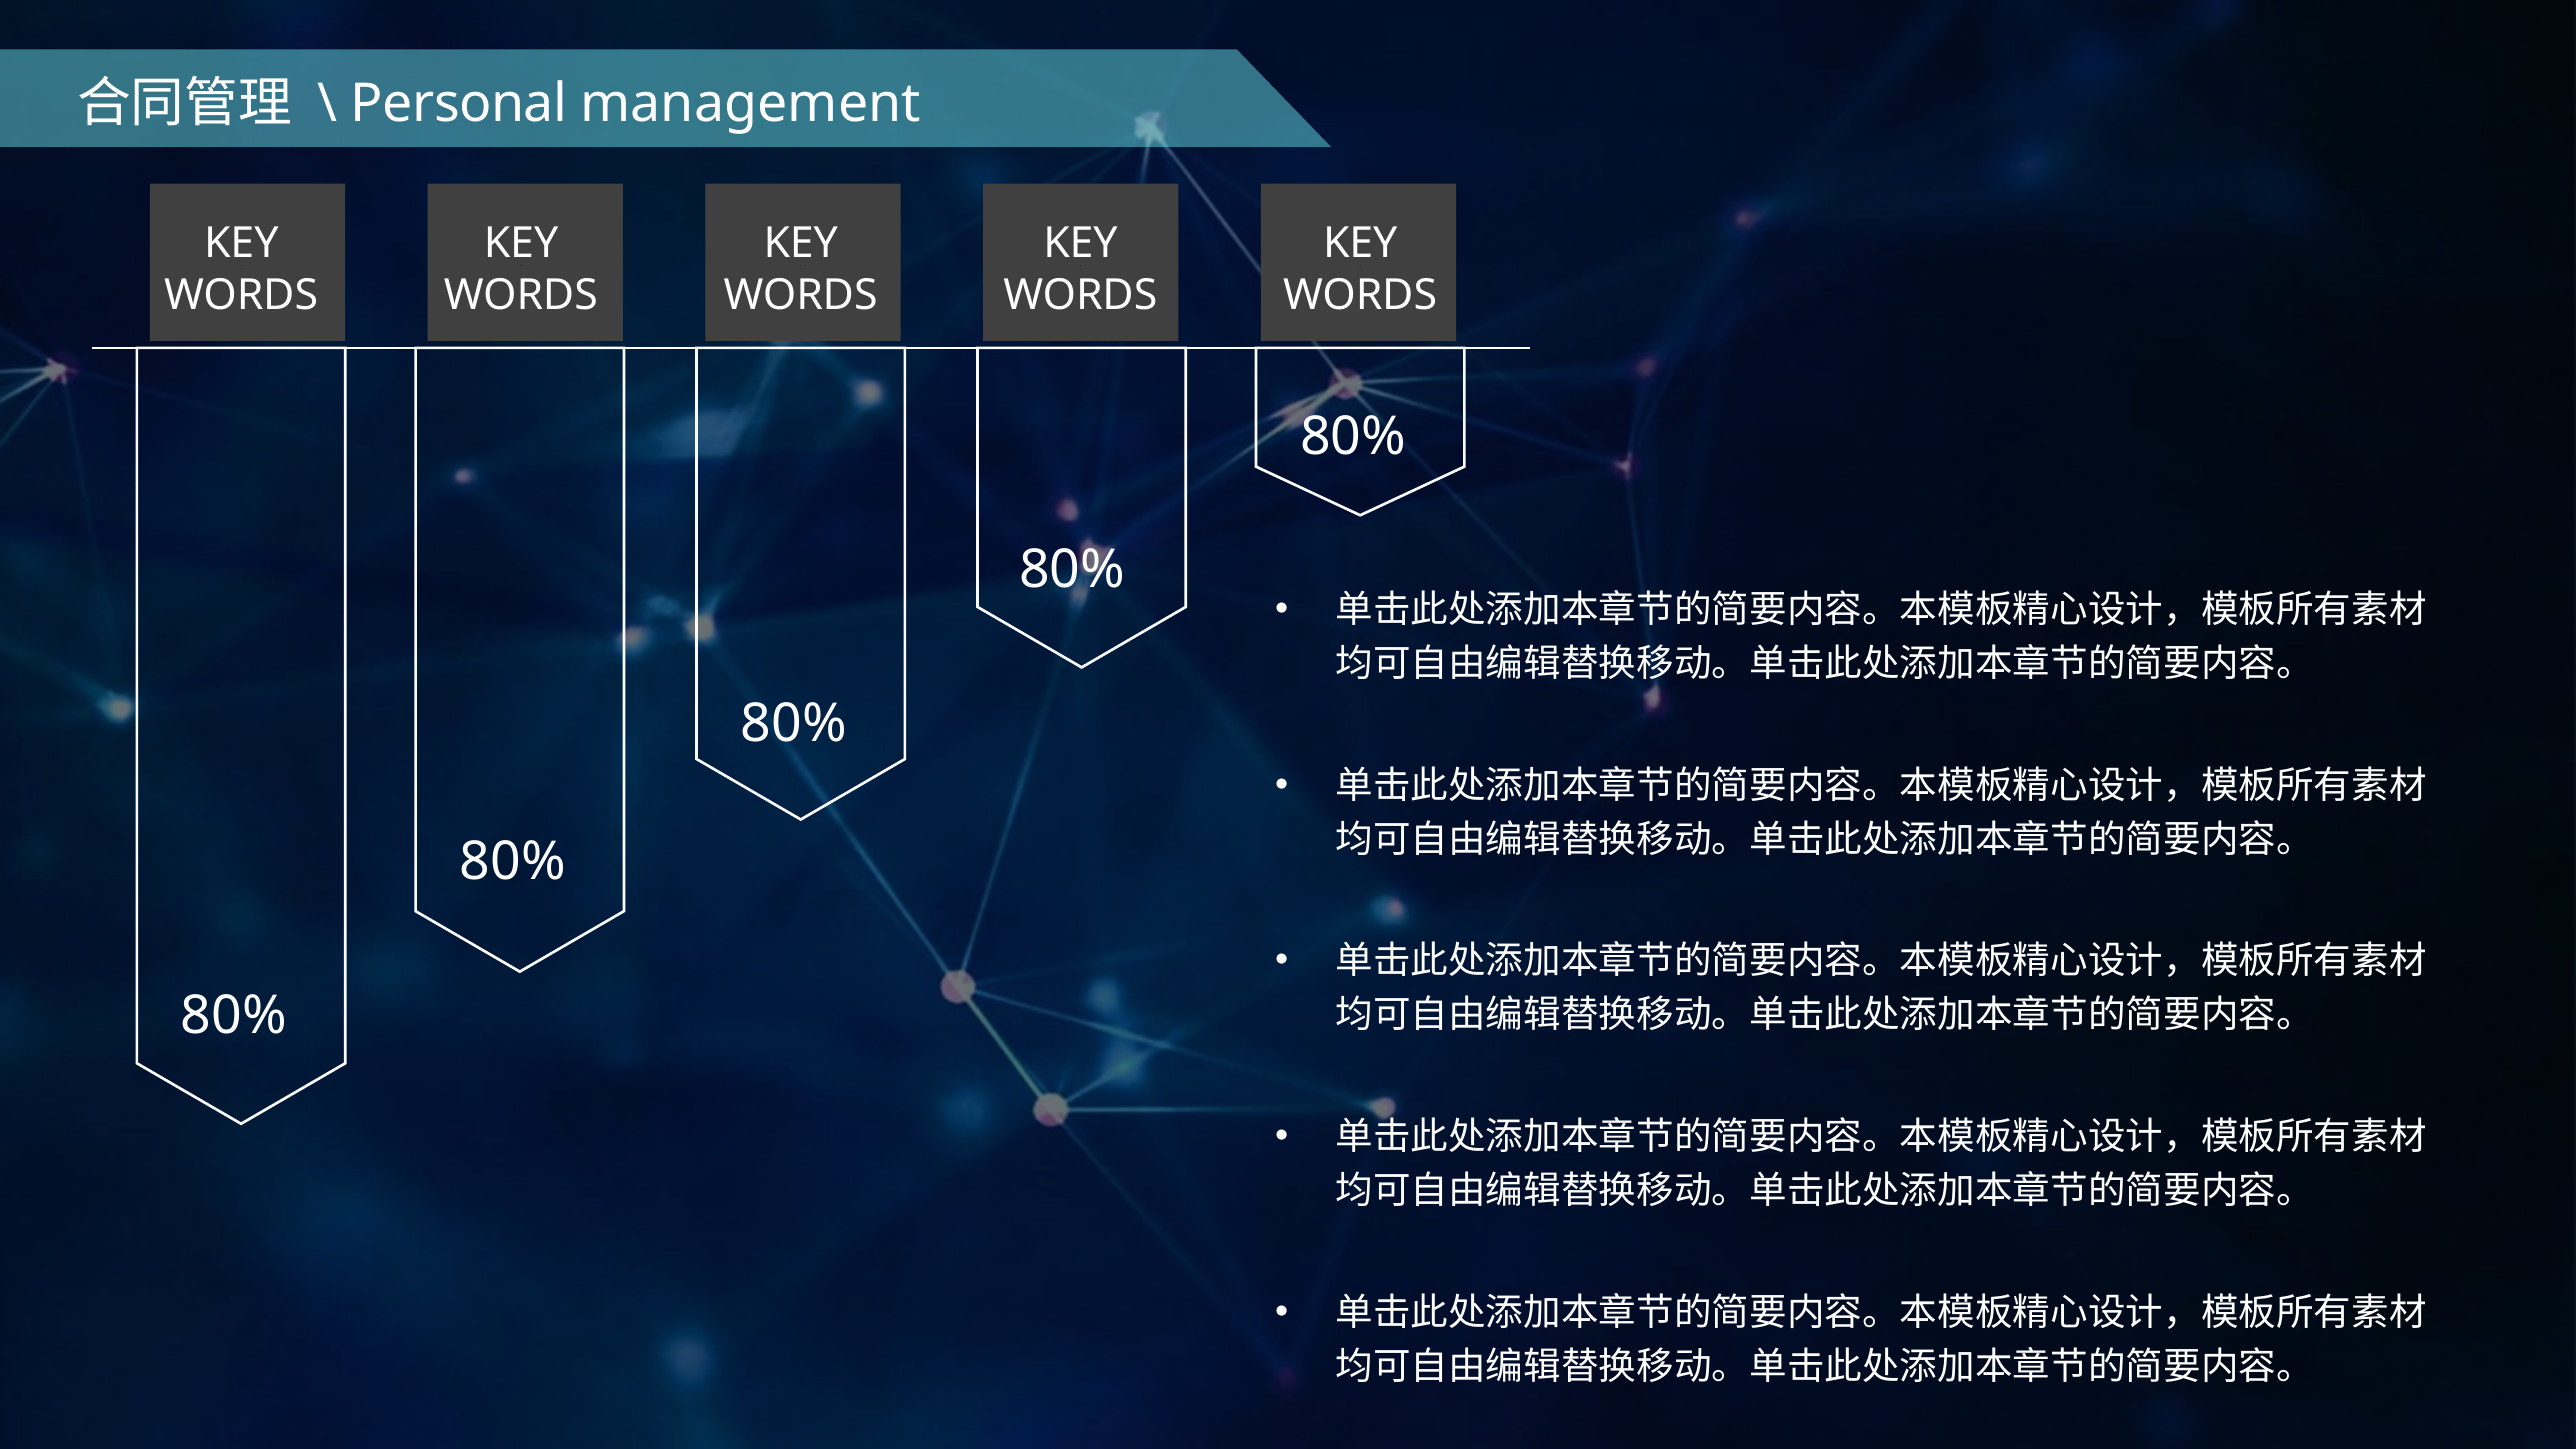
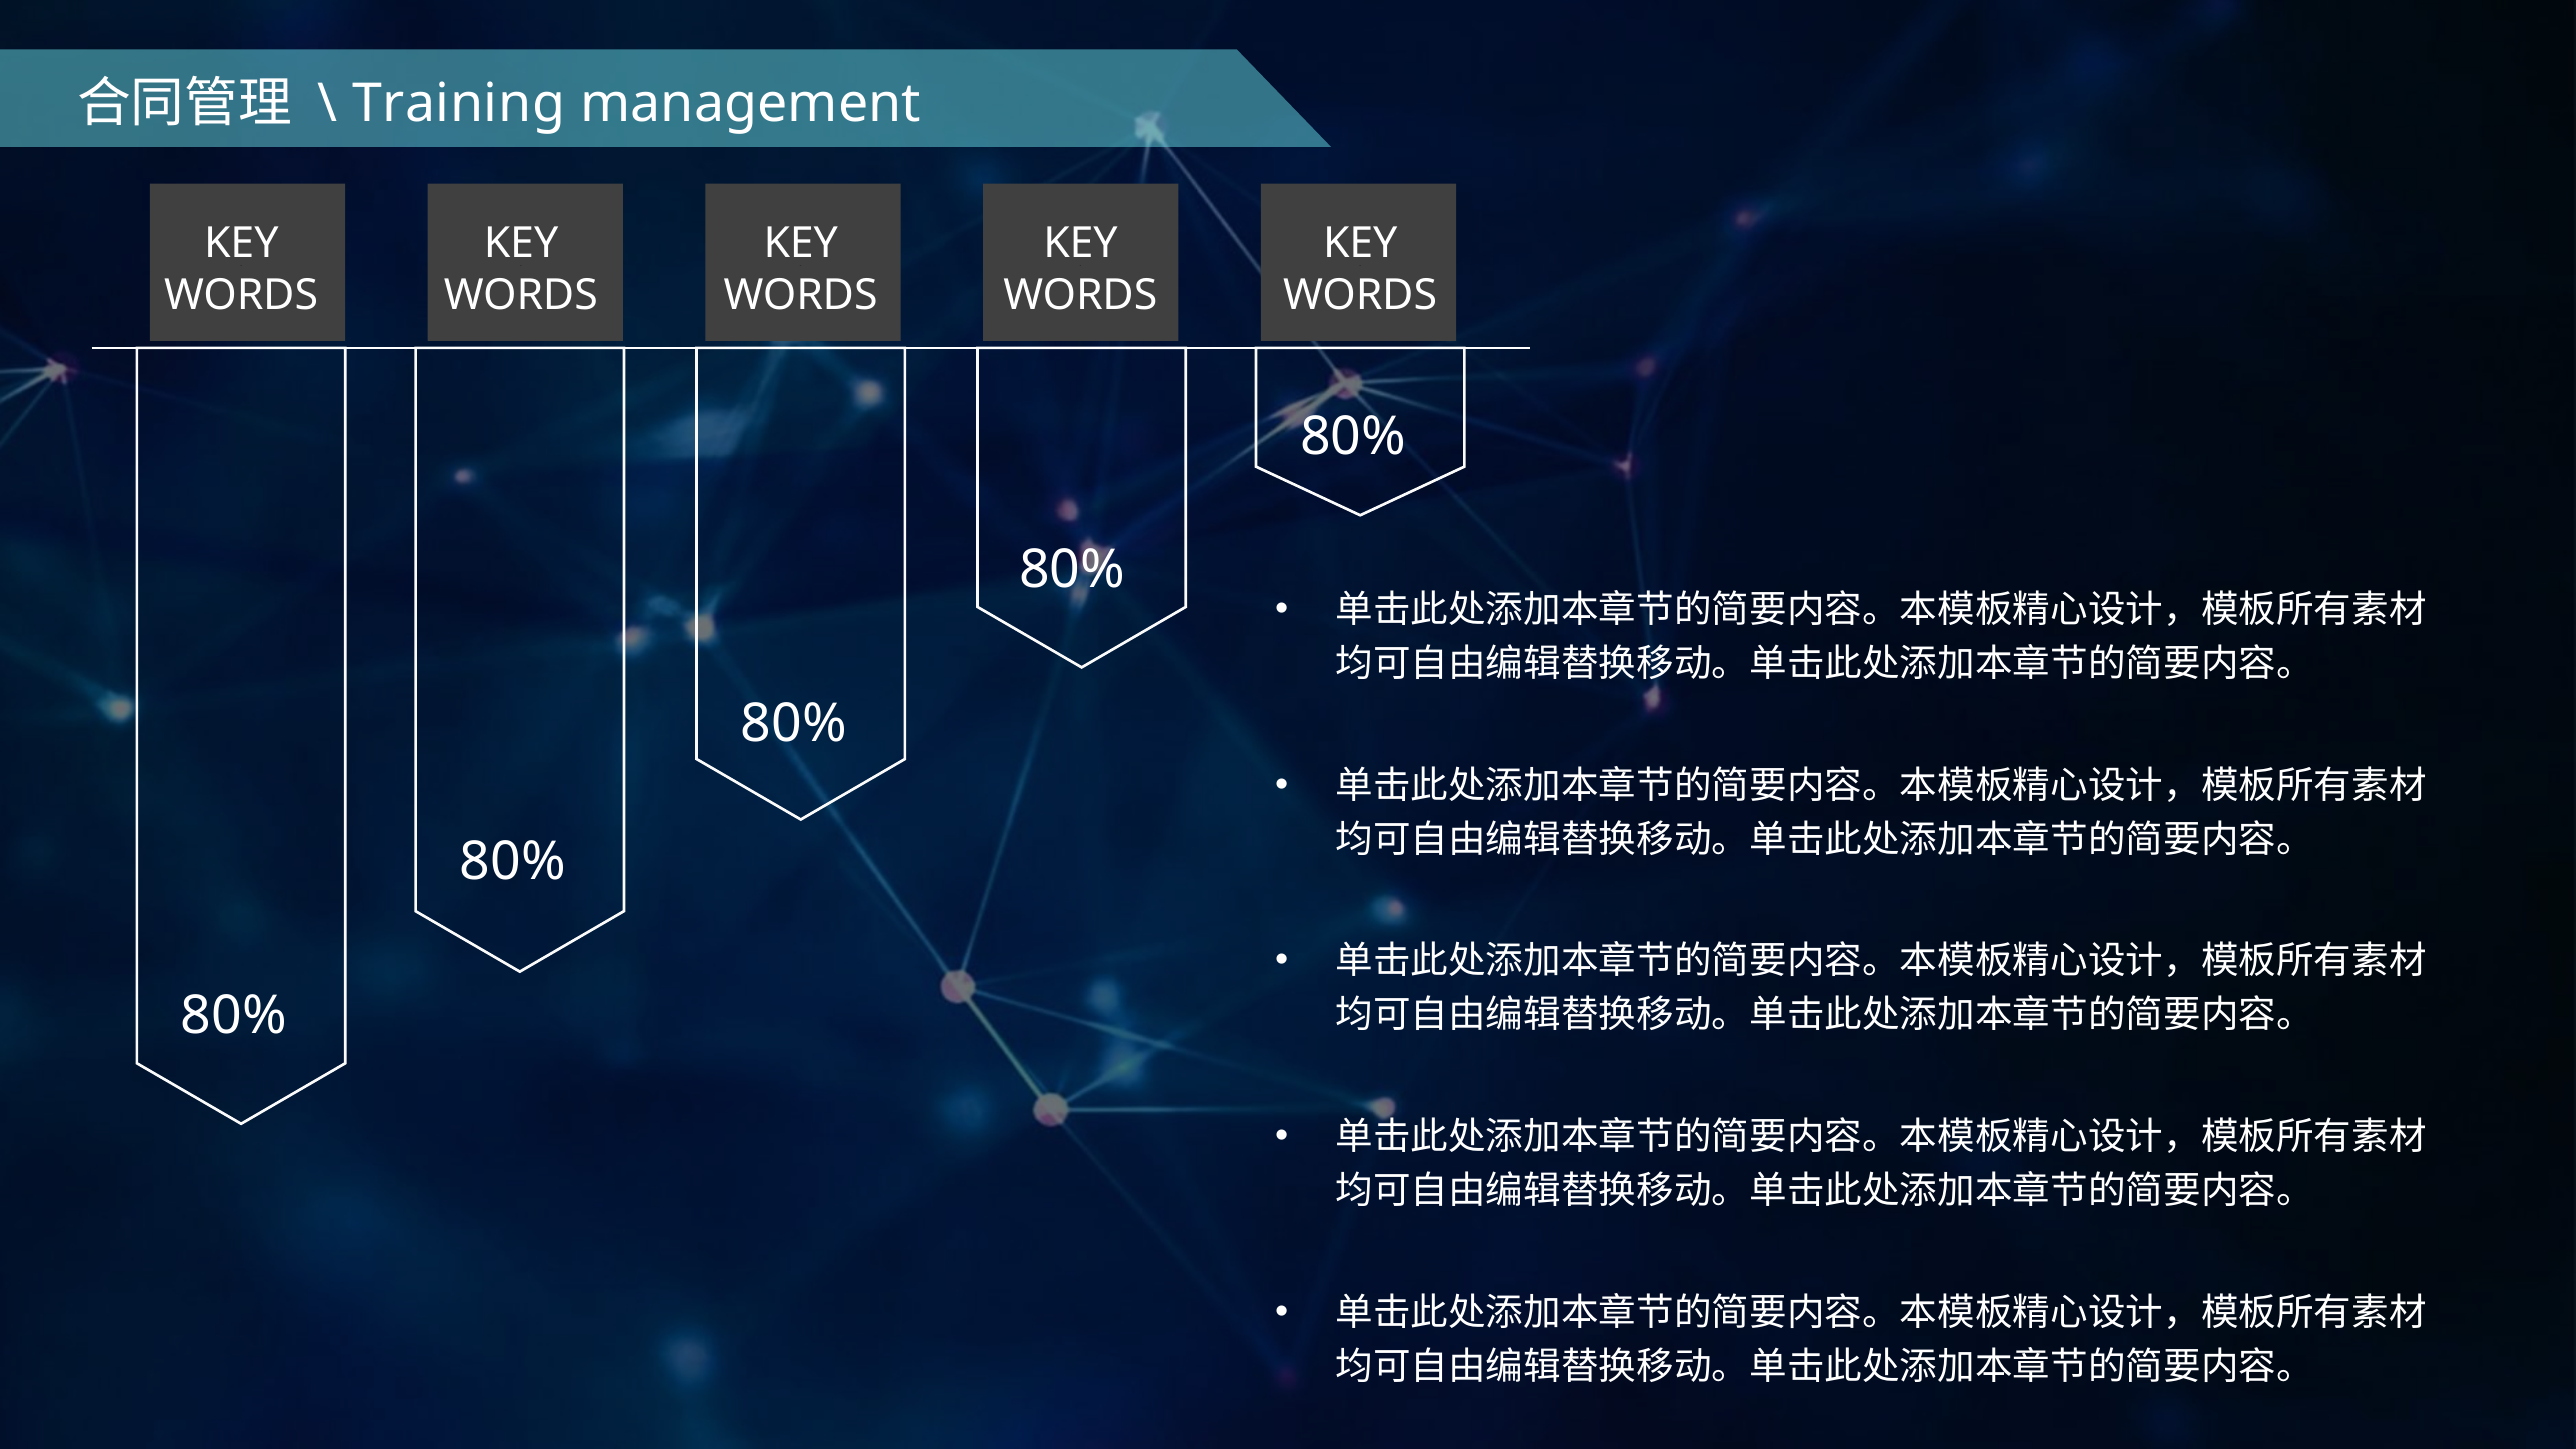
Personal: Personal -> Training
